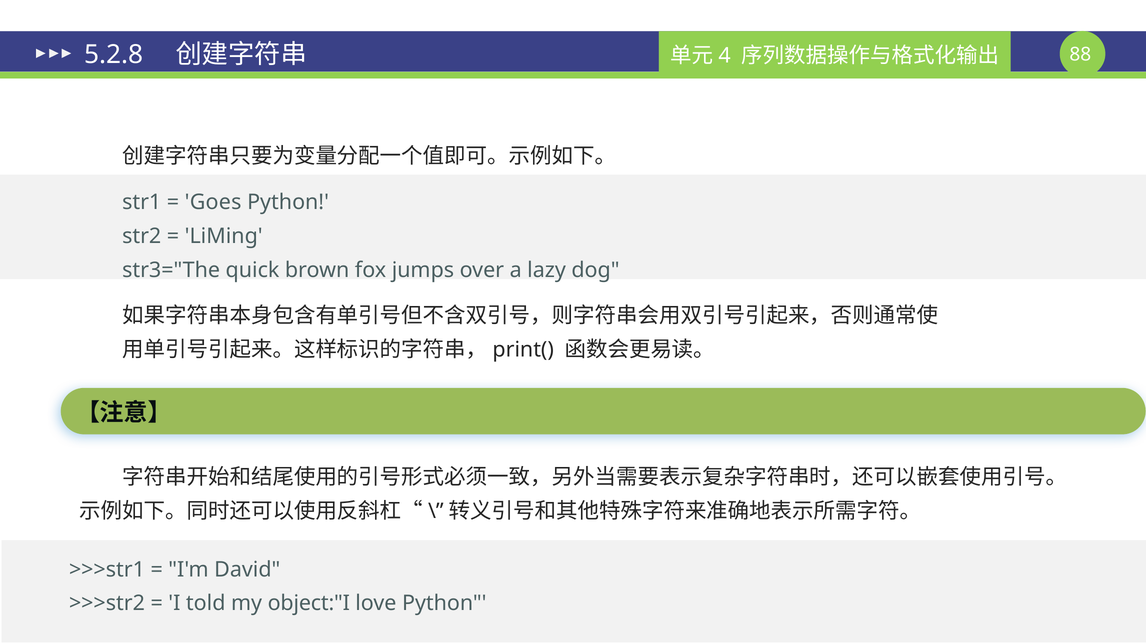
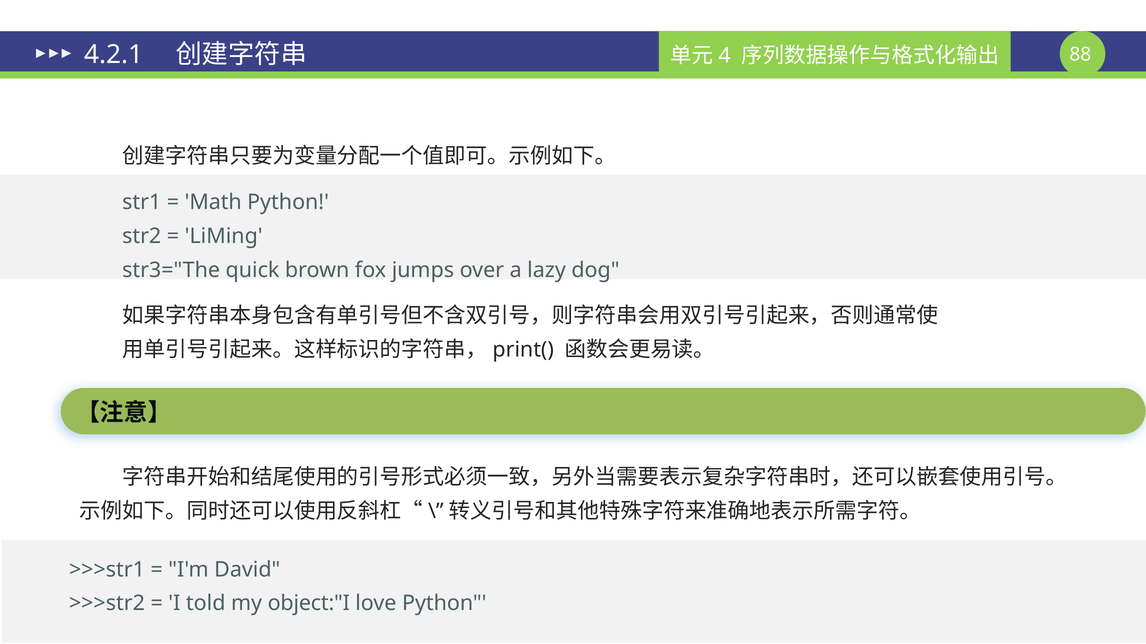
5.2.8: 5.2.8 -> 4.2.1
Goes: Goes -> Math
